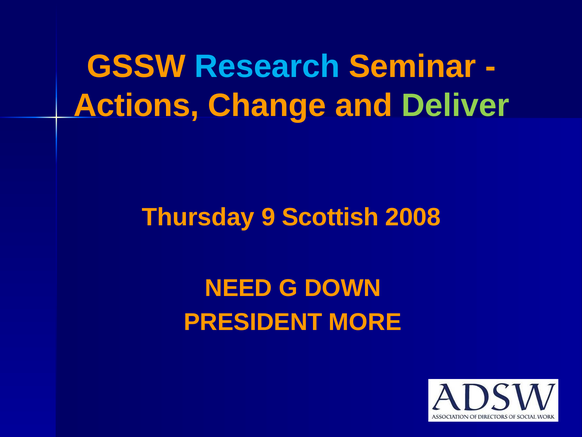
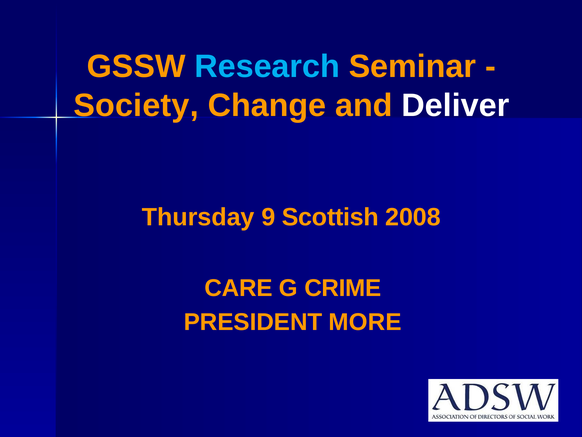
Actions: Actions -> Society
Deliver colour: light green -> white
NEED: NEED -> CARE
DOWN: DOWN -> CRIME
